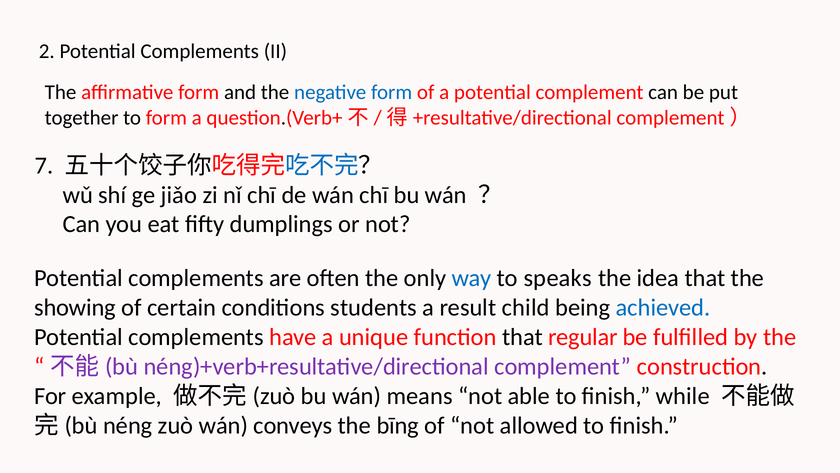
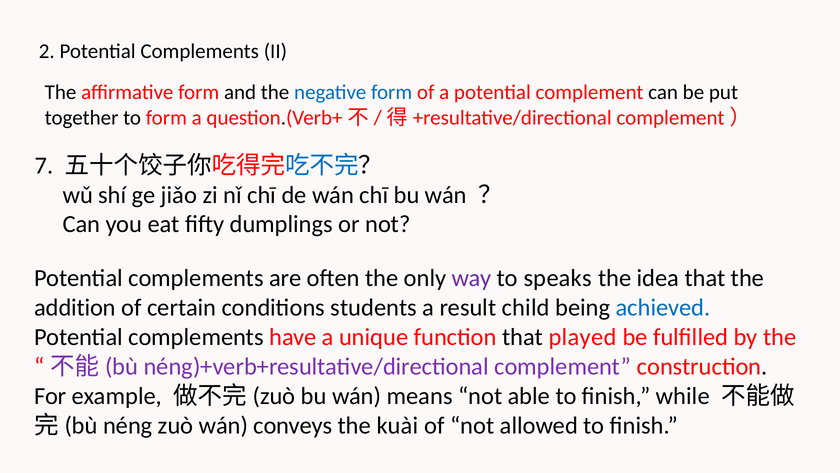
way colour: blue -> purple
showing: showing -> addition
regular: regular -> played
bīng: bīng -> kuài
